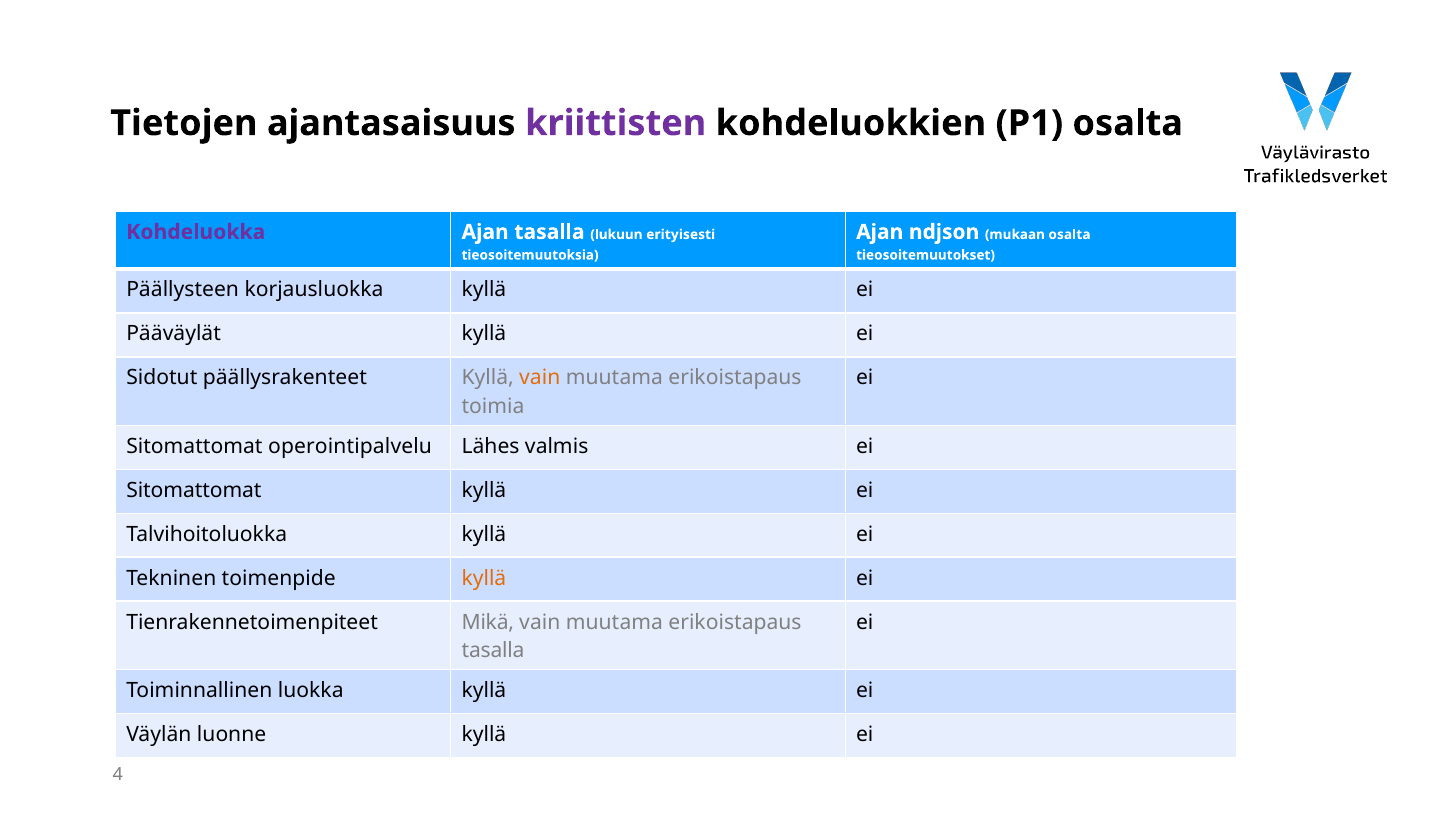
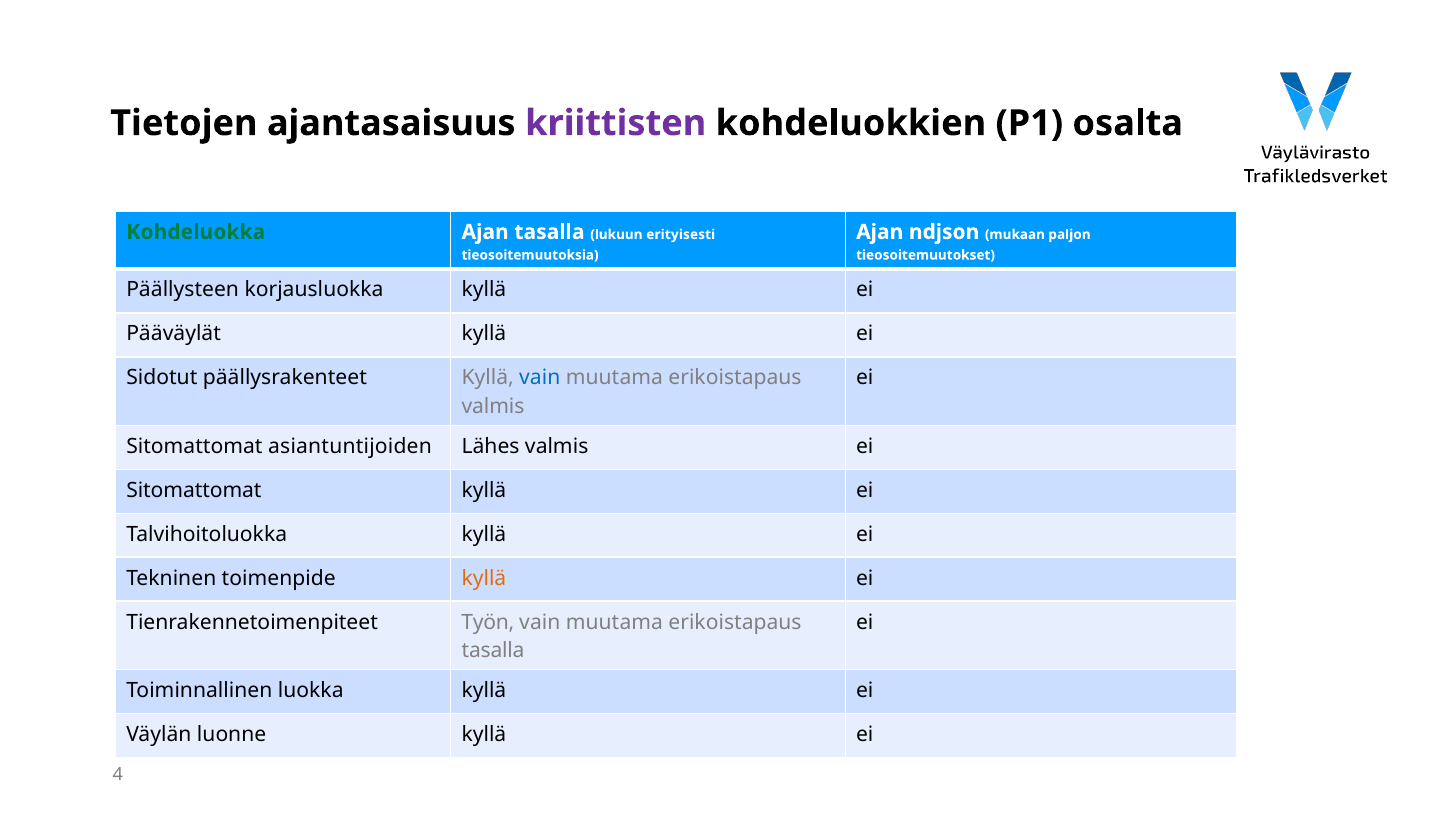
Kohdeluokka colour: purple -> green
mukaan osalta: osalta -> paljon
vain at (540, 378) colour: orange -> blue
toimia at (493, 407): toimia -> valmis
operointipalvelu: operointipalvelu -> asiantuntijoiden
Mikä: Mikä -> Työn
